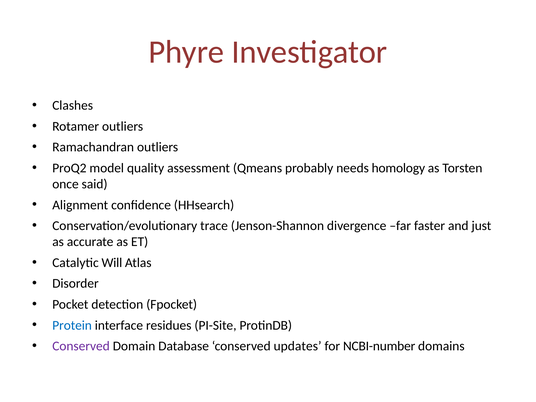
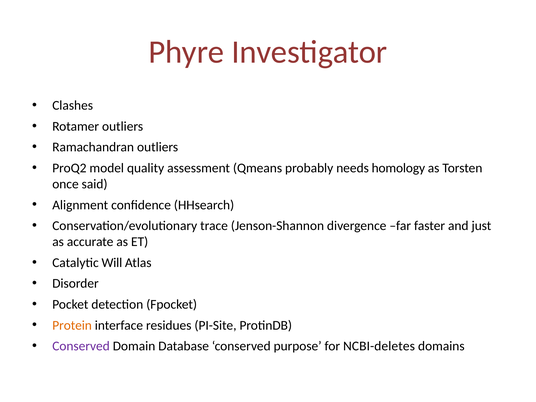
Protein colour: blue -> orange
updates: updates -> purpose
NCBI-number: NCBI-number -> NCBI-deletes
